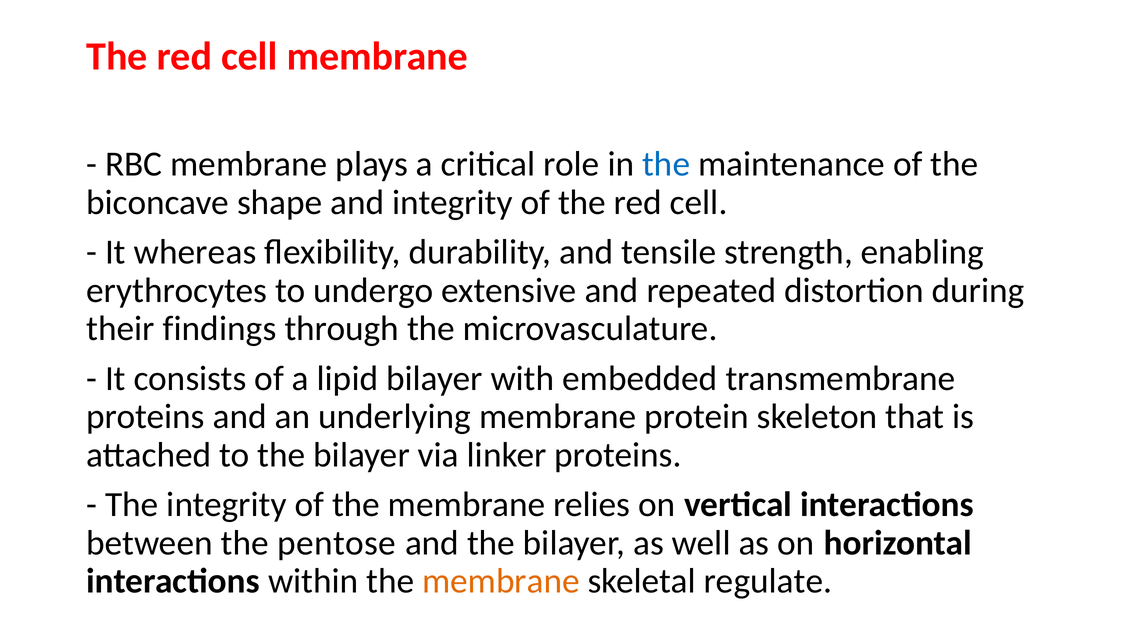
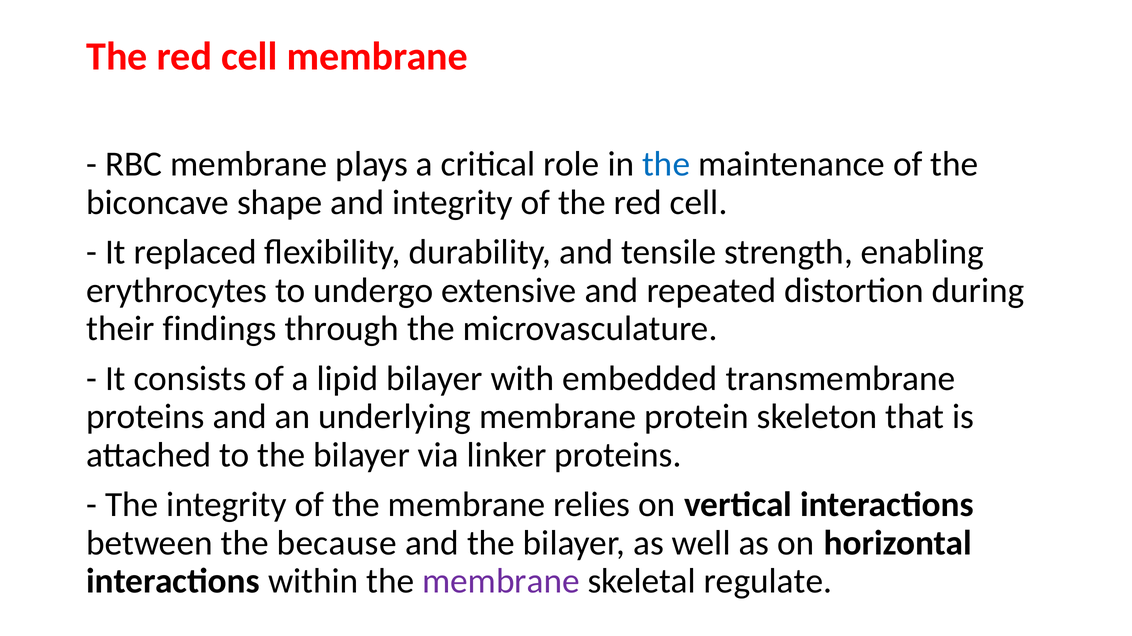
whereas: whereas -> replaced
pentose: pentose -> because
membrane at (501, 582) colour: orange -> purple
